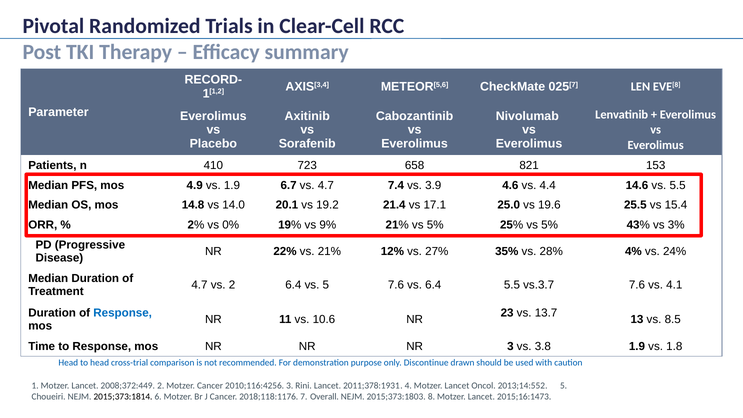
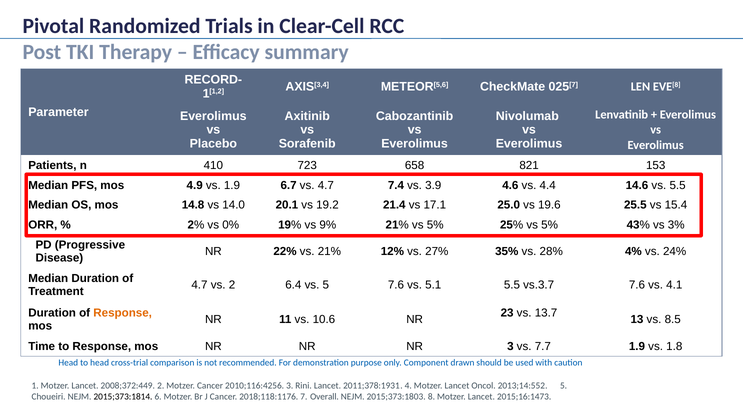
vs 6.4: 6.4 -> 5.1
Response at (123, 313) colour: blue -> orange
3.8: 3.8 -> 7.7
Discontinue: Discontinue -> Component
